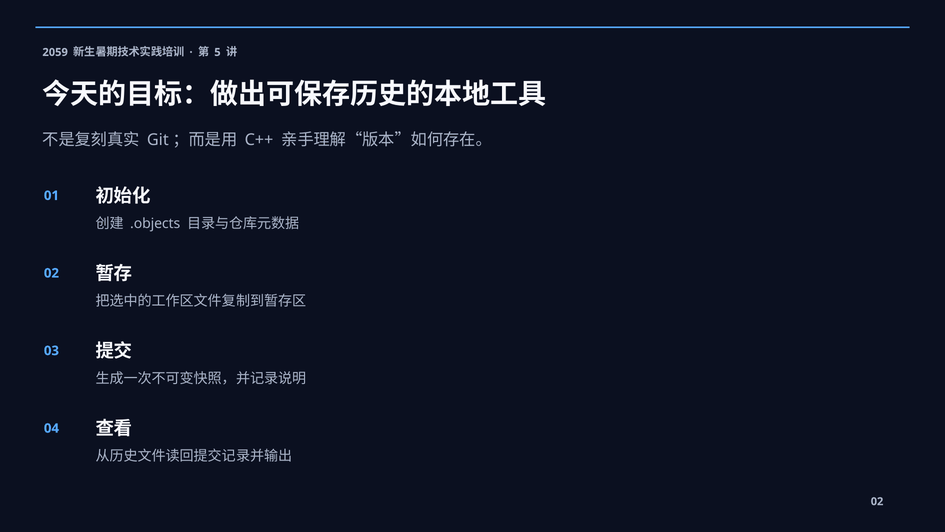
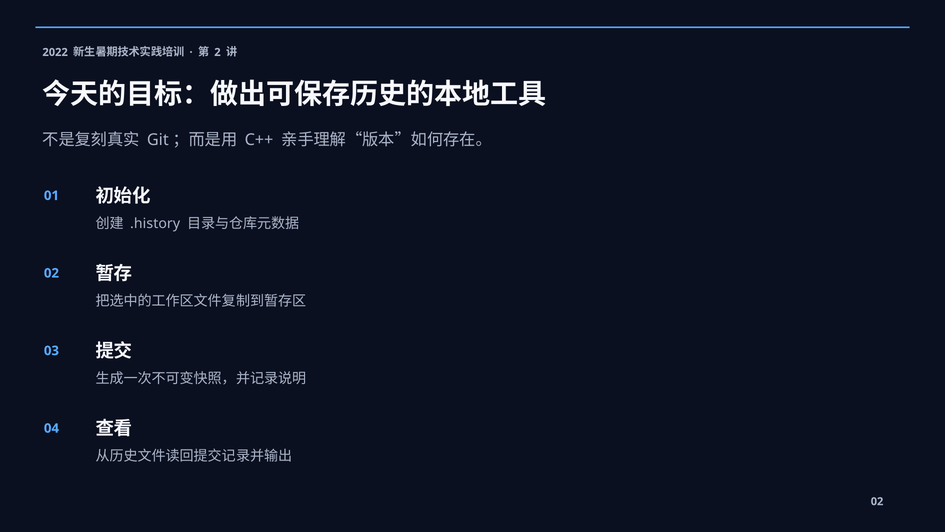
2059: 2059 -> 2022
5: 5 -> 2
.objects: .objects -> .history
